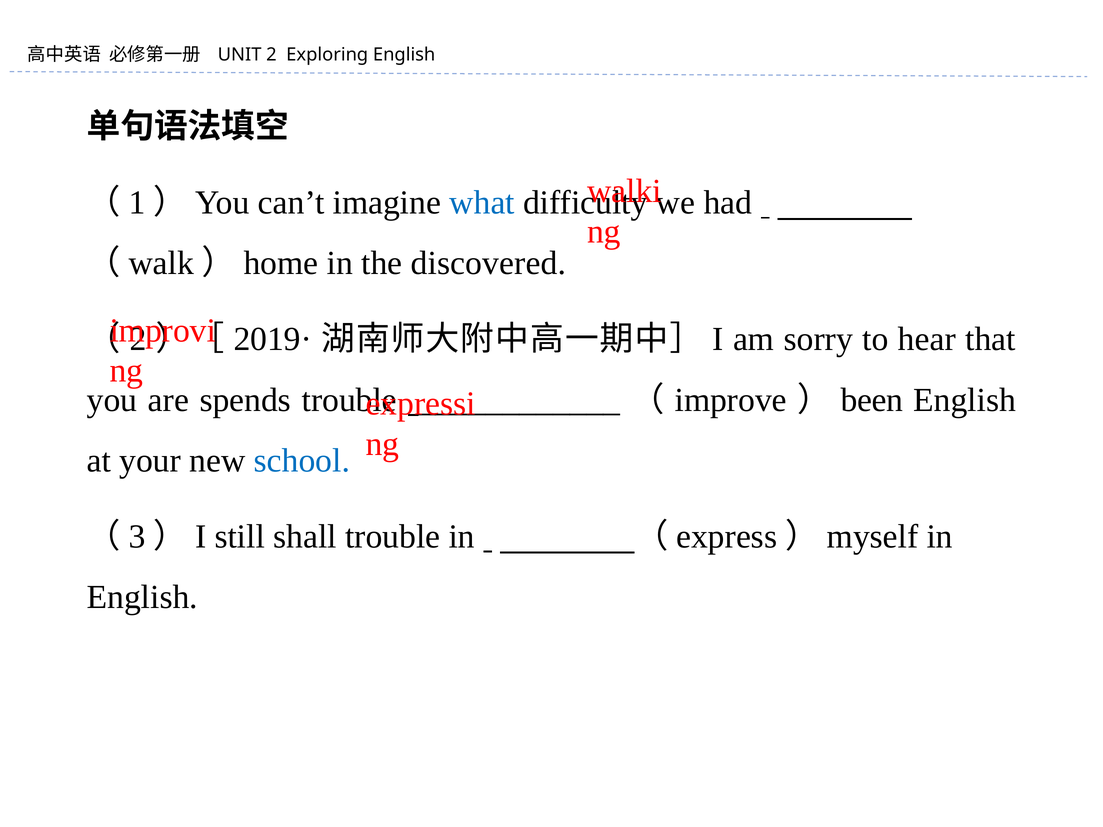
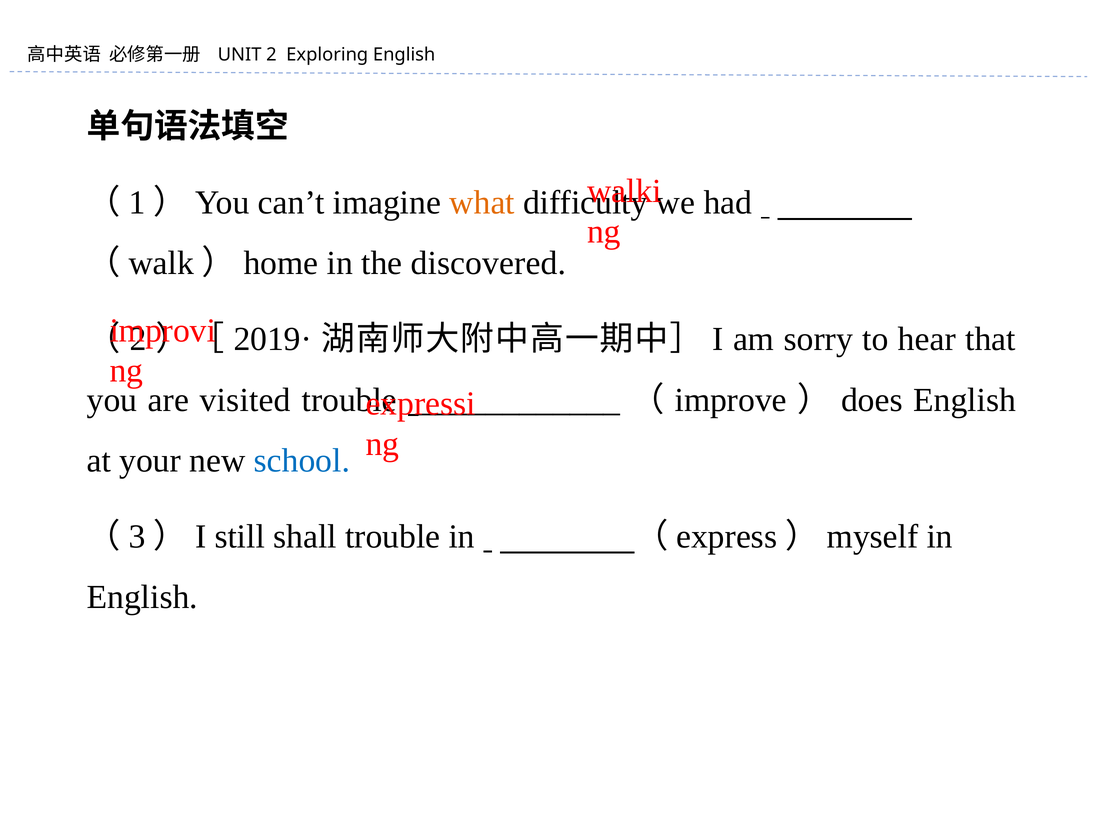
what colour: blue -> orange
spends: spends -> visited
been: been -> does
